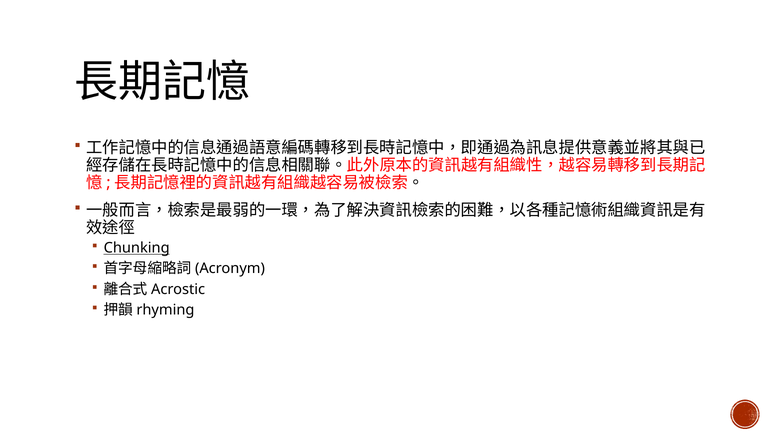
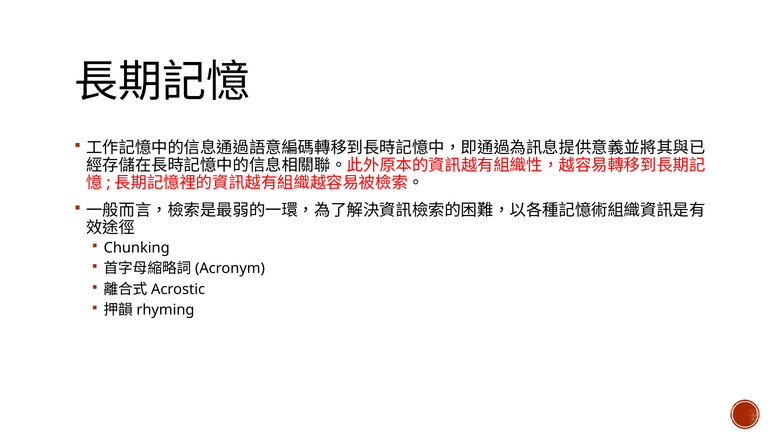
Chunking underline: present -> none
